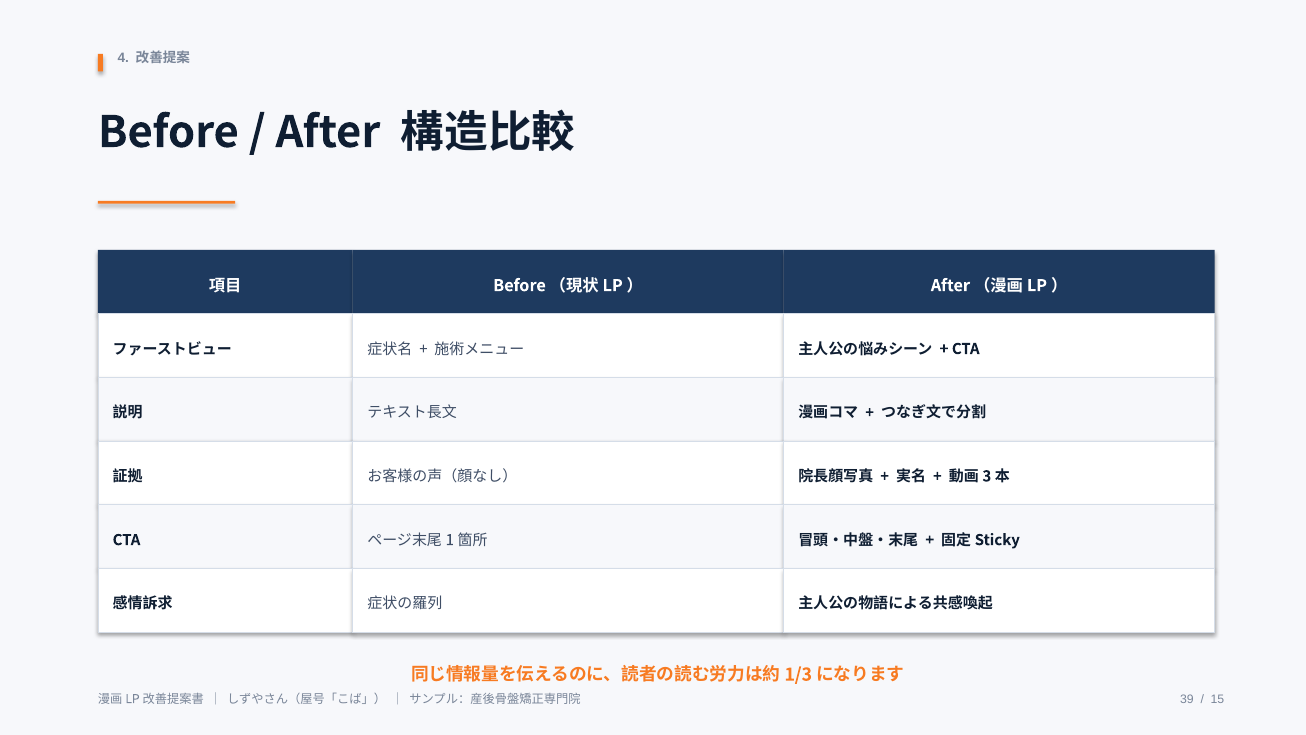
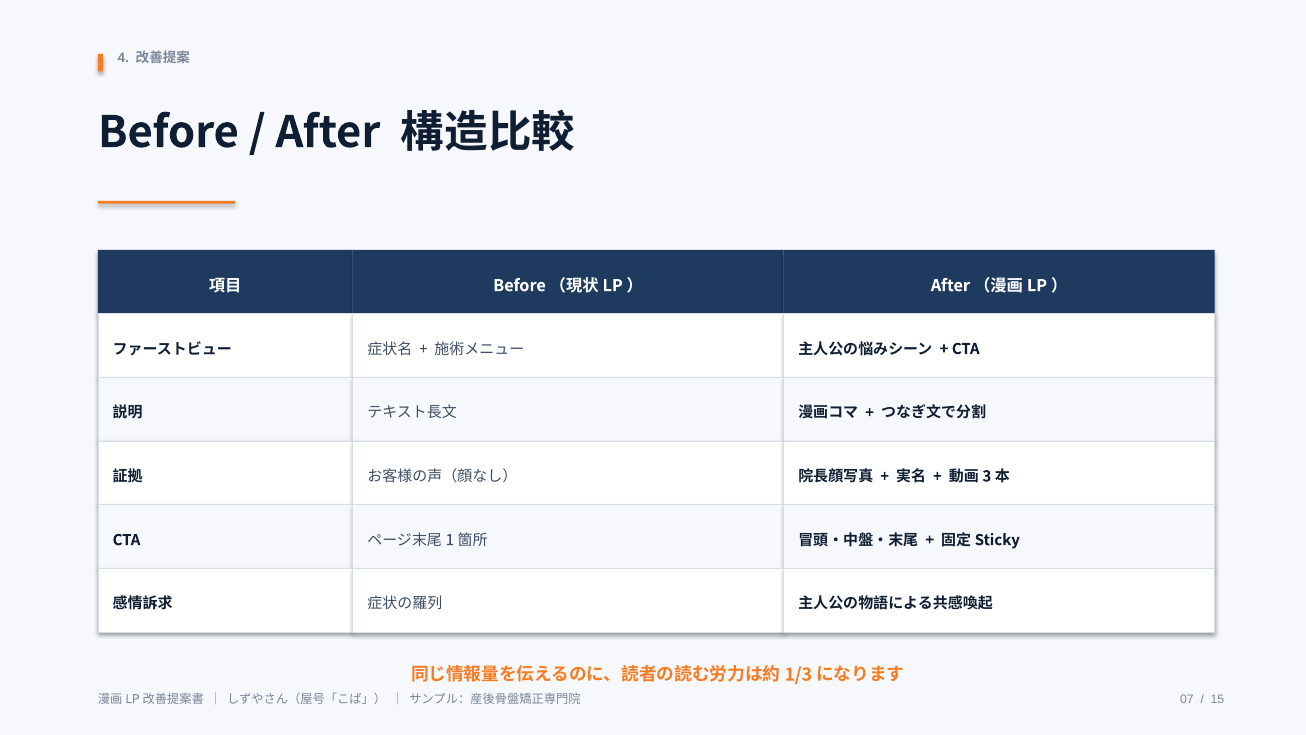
39: 39 -> 07
